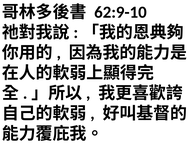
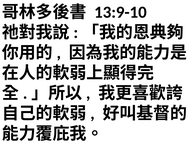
62:9-10: 62:9-10 -> 13:9-10
